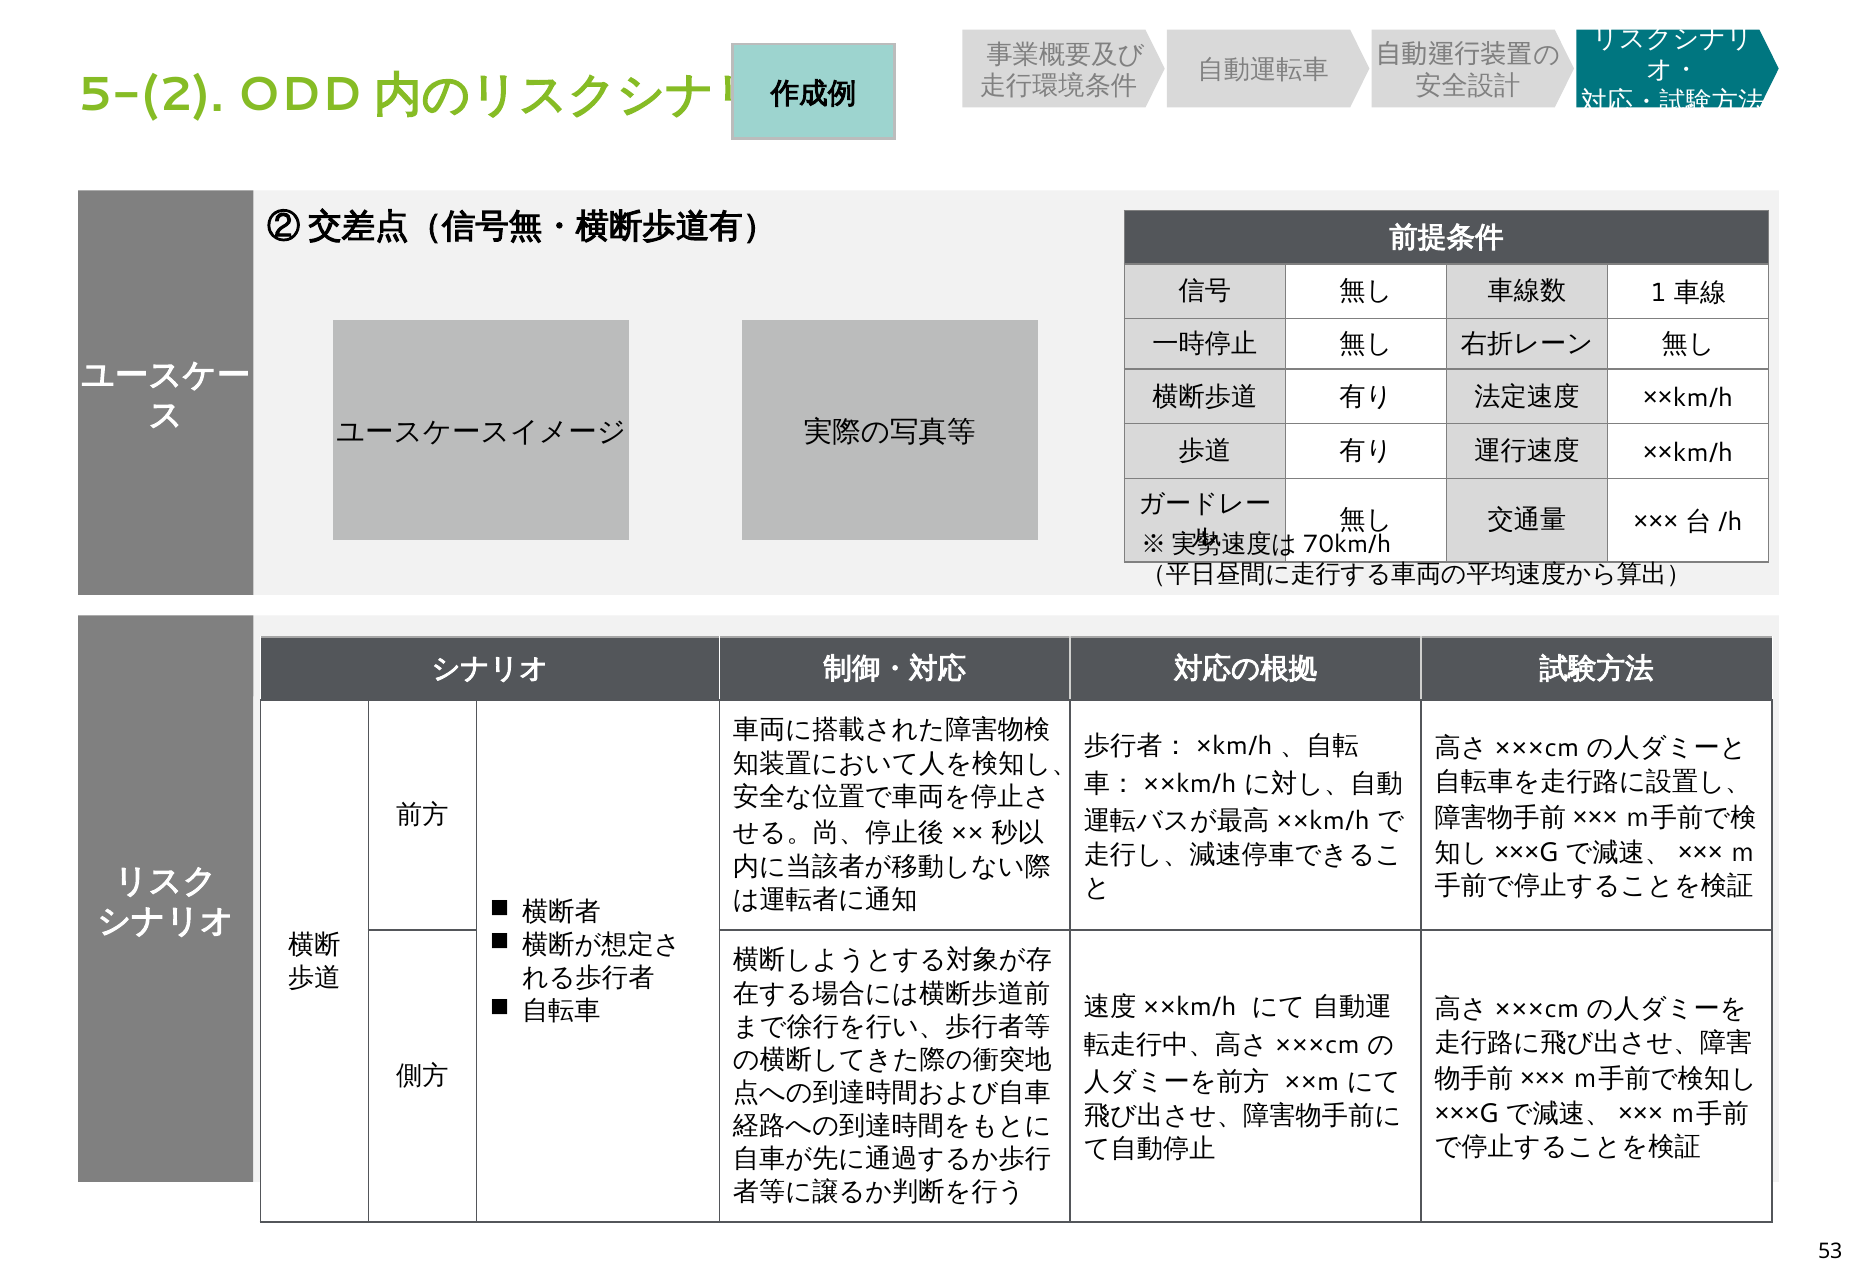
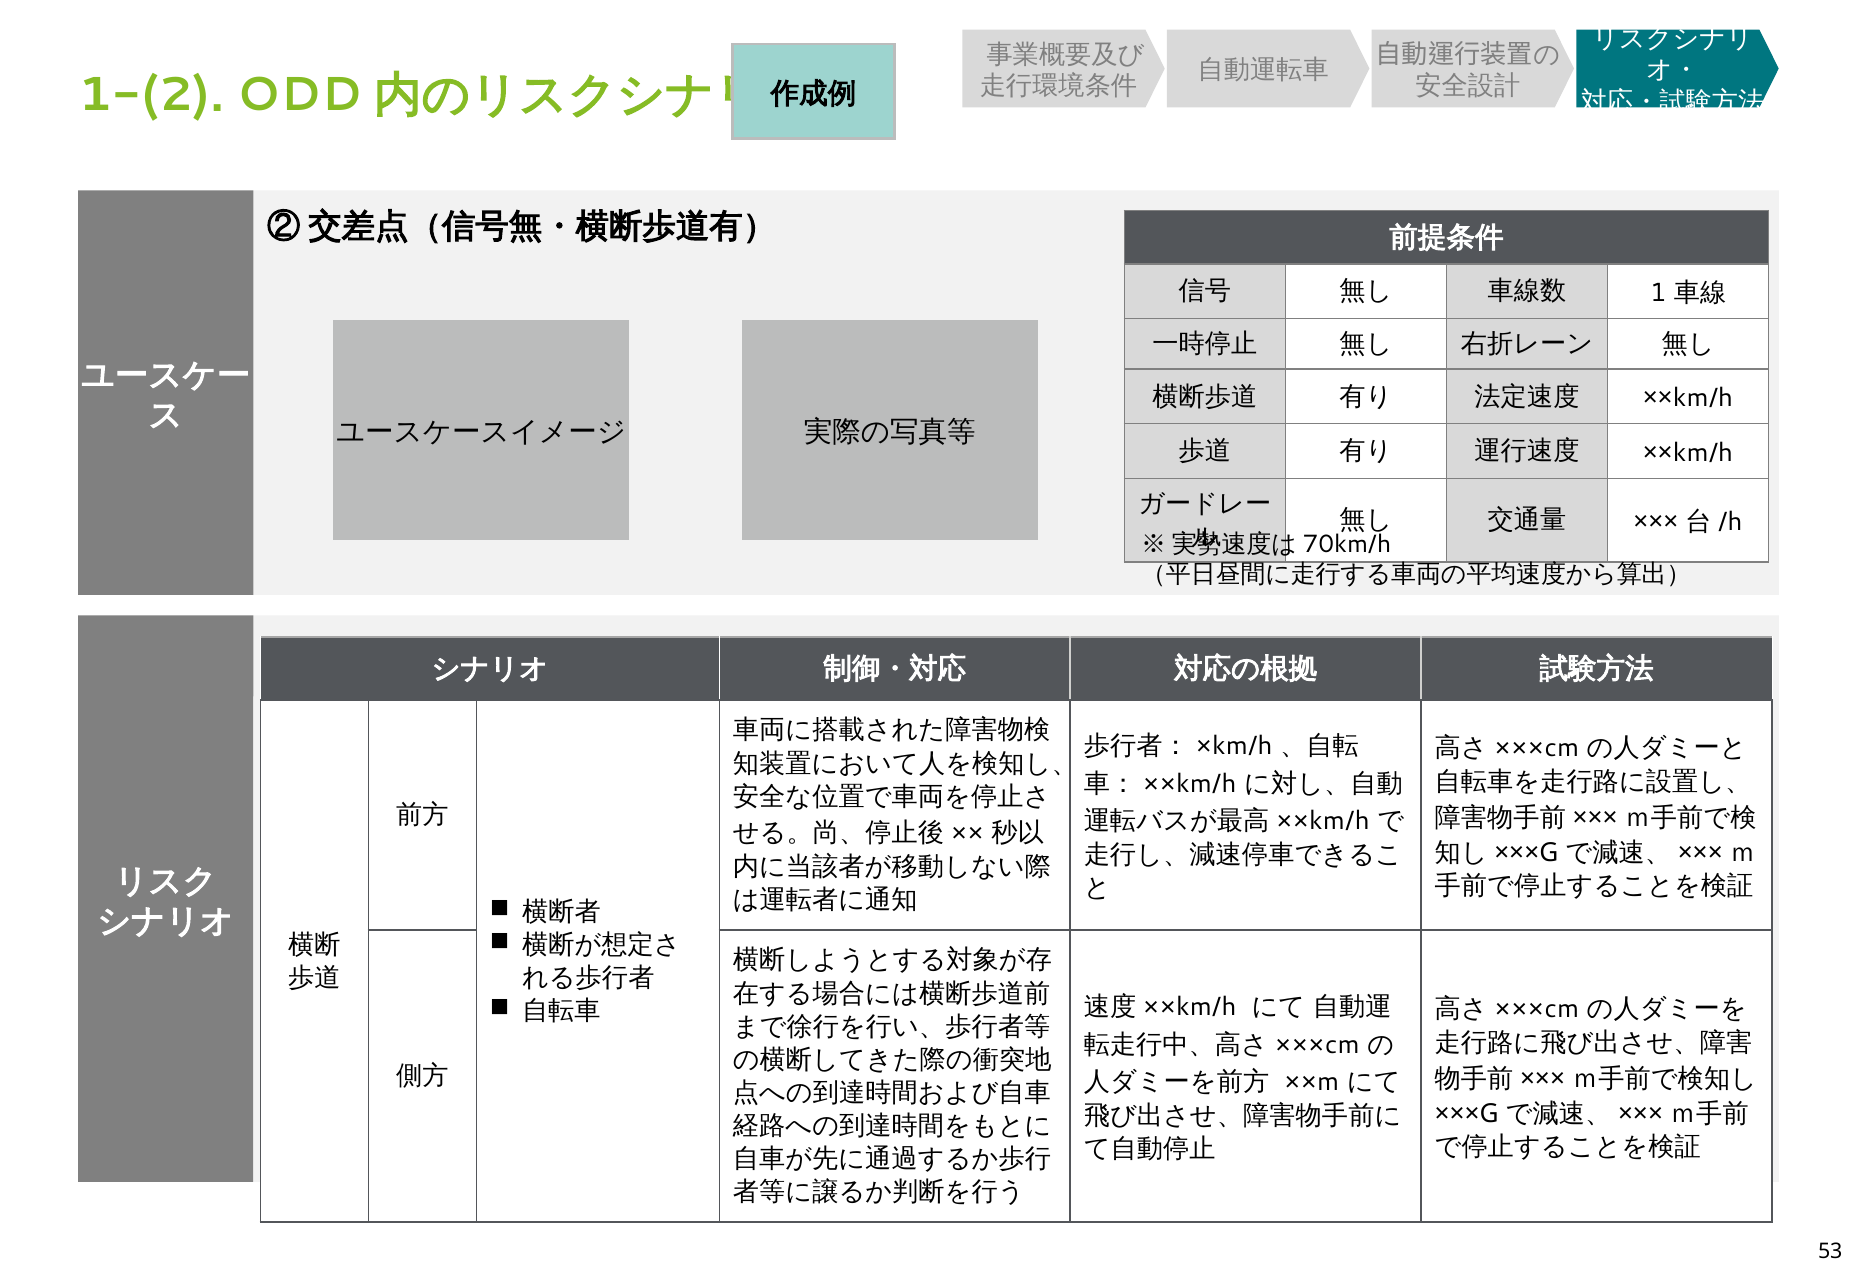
5-(2: 5-(2 -> 1-(2
